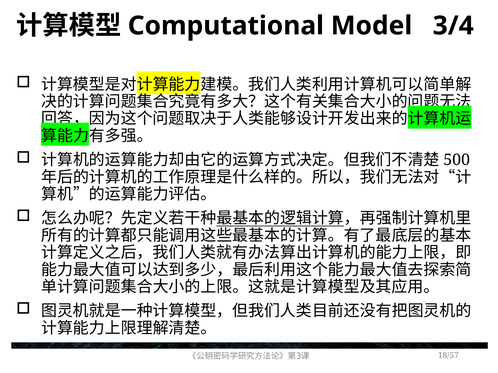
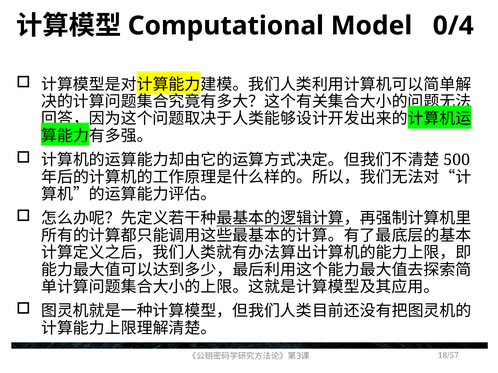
3/4: 3/4 -> 0/4
